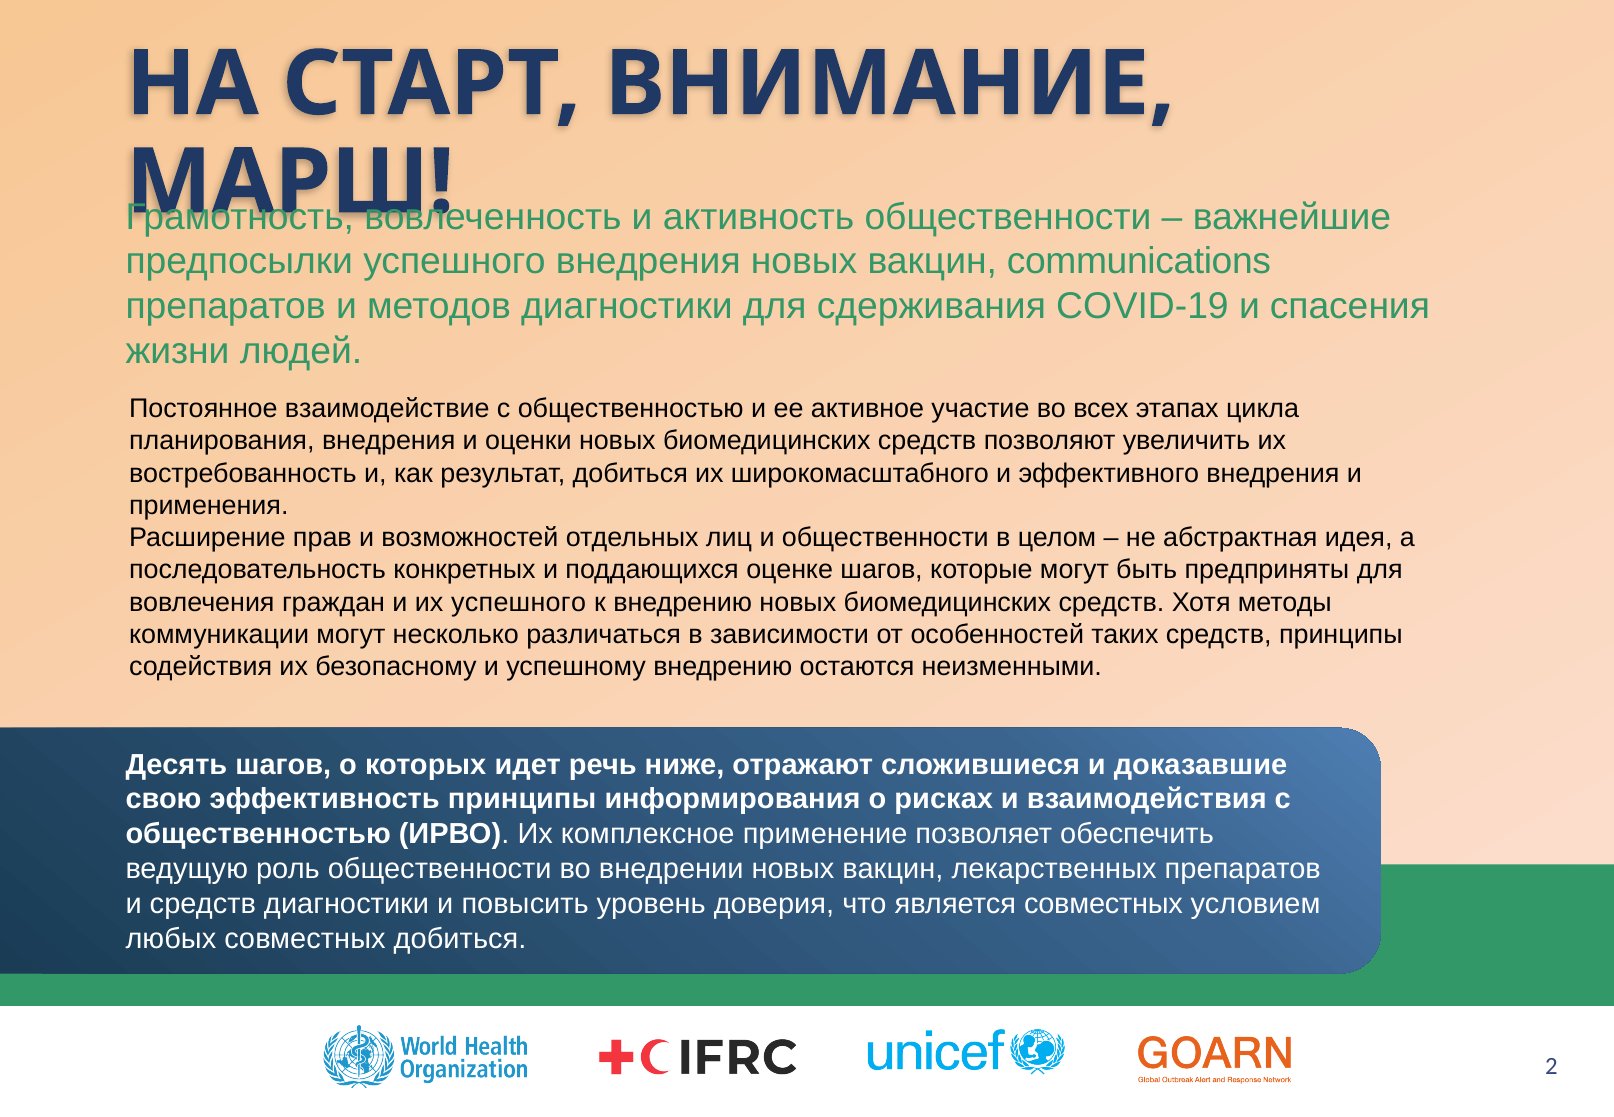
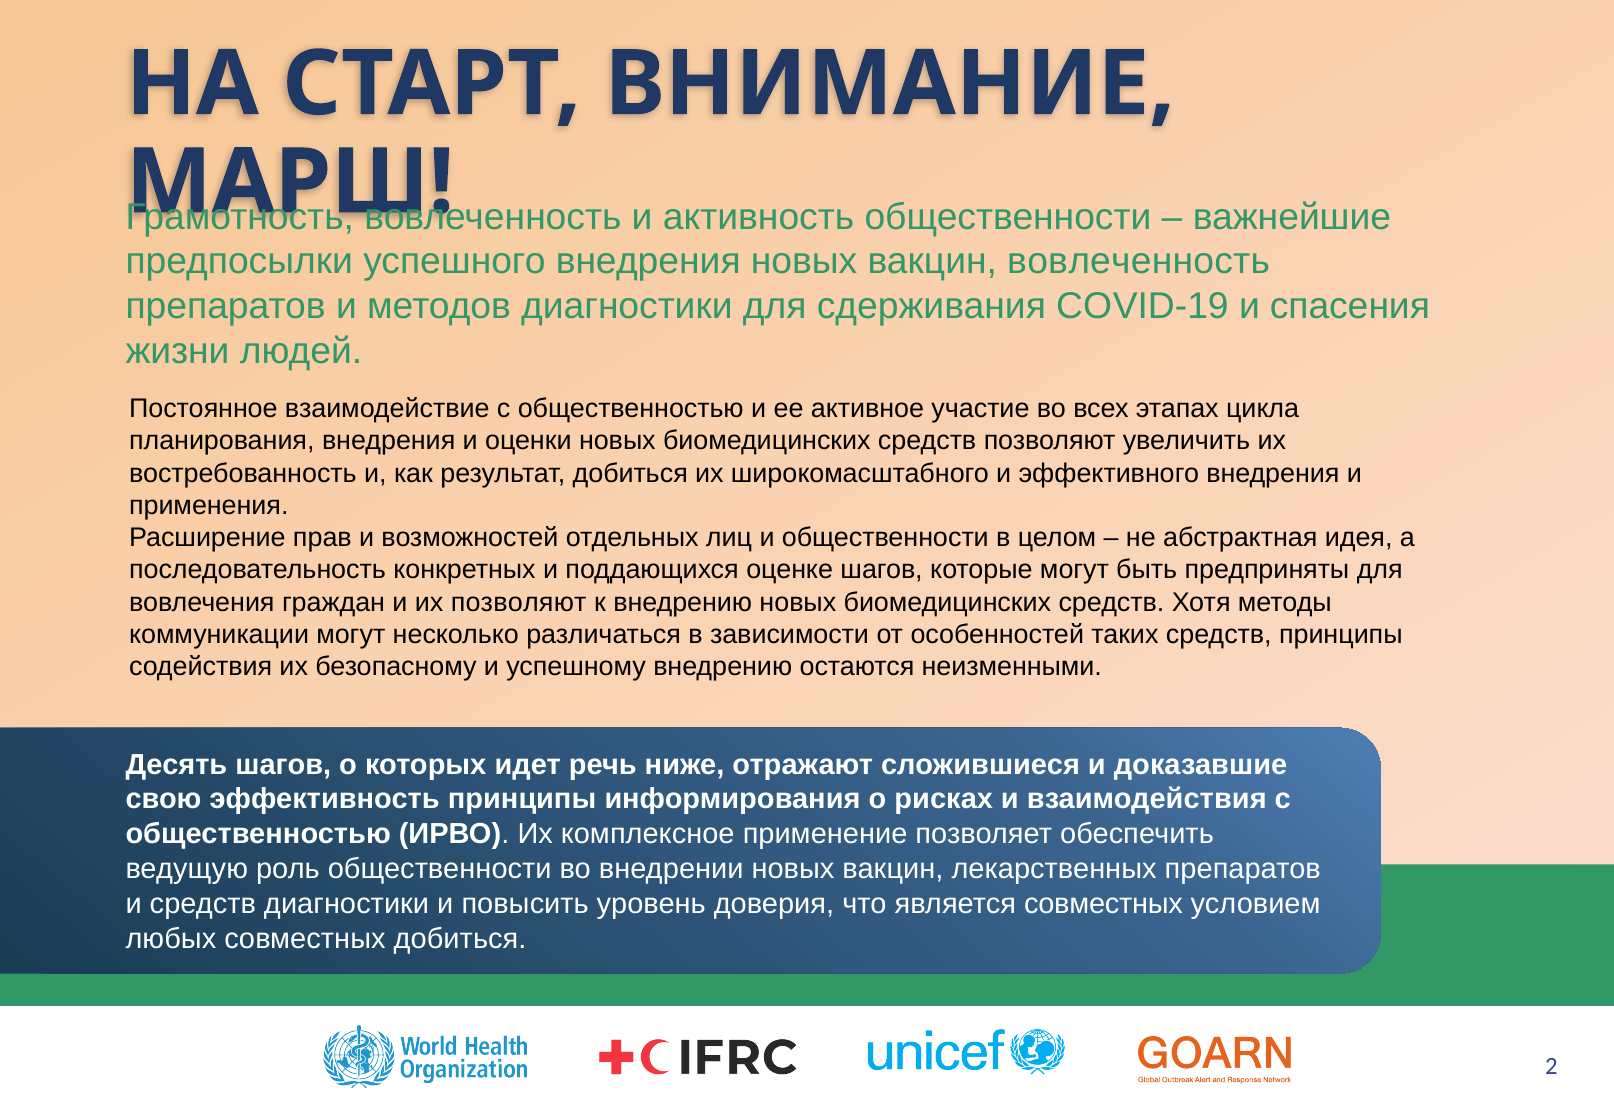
вакцин communications: communications -> вовлеченность
их успешного: успешного -> позволяют
